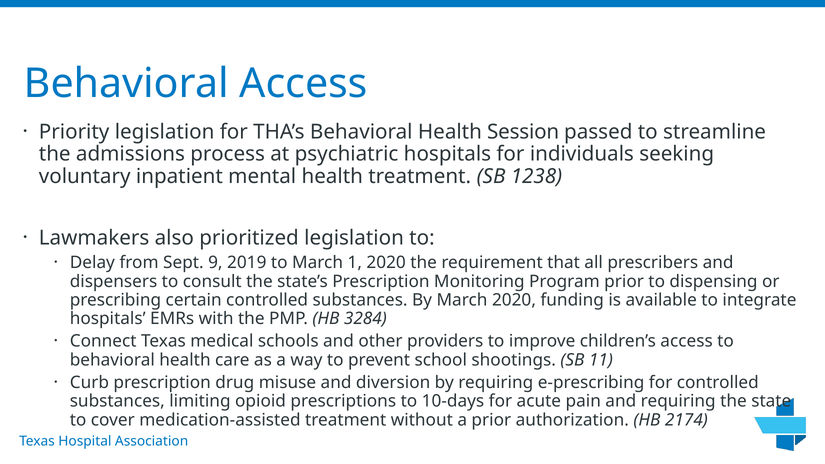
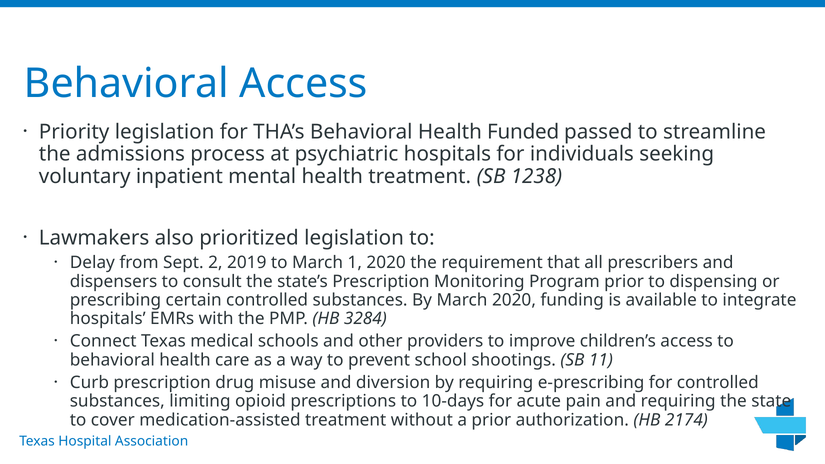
Session: Session -> Funded
9: 9 -> 2
